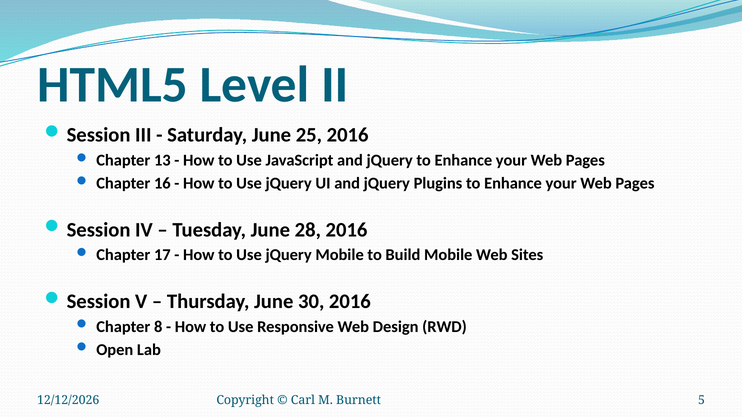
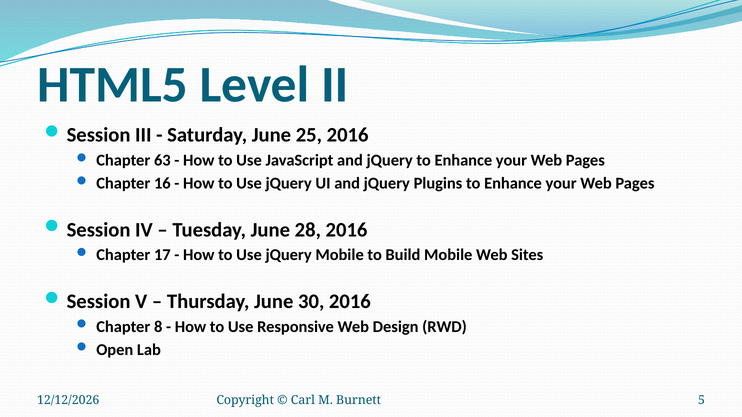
13: 13 -> 63
